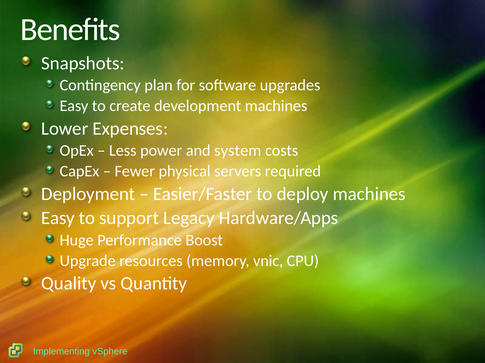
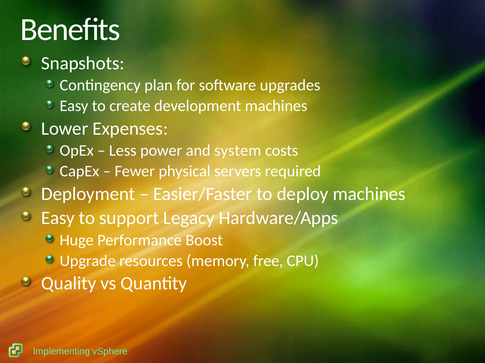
vnic: vnic -> free
